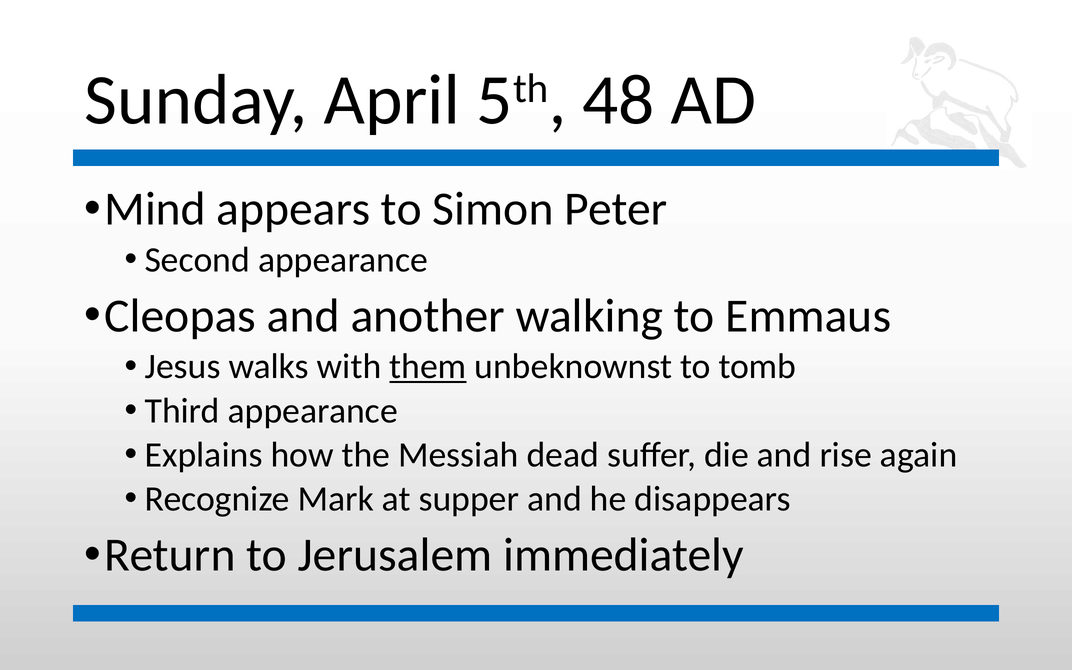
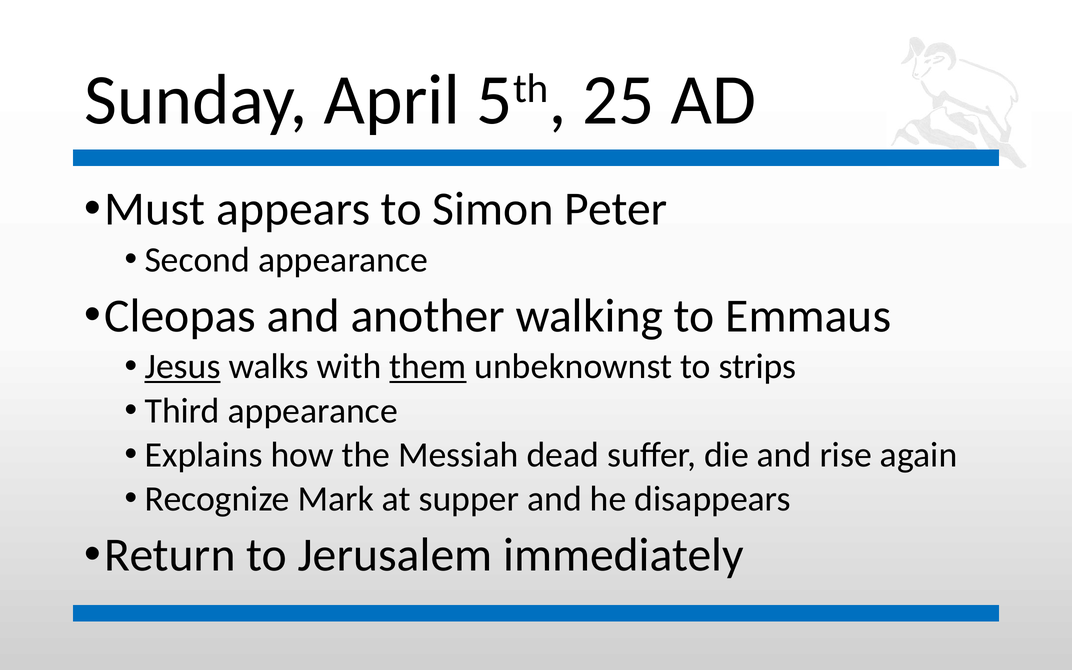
48: 48 -> 25
Mind: Mind -> Must
Jesus underline: none -> present
tomb: tomb -> strips
